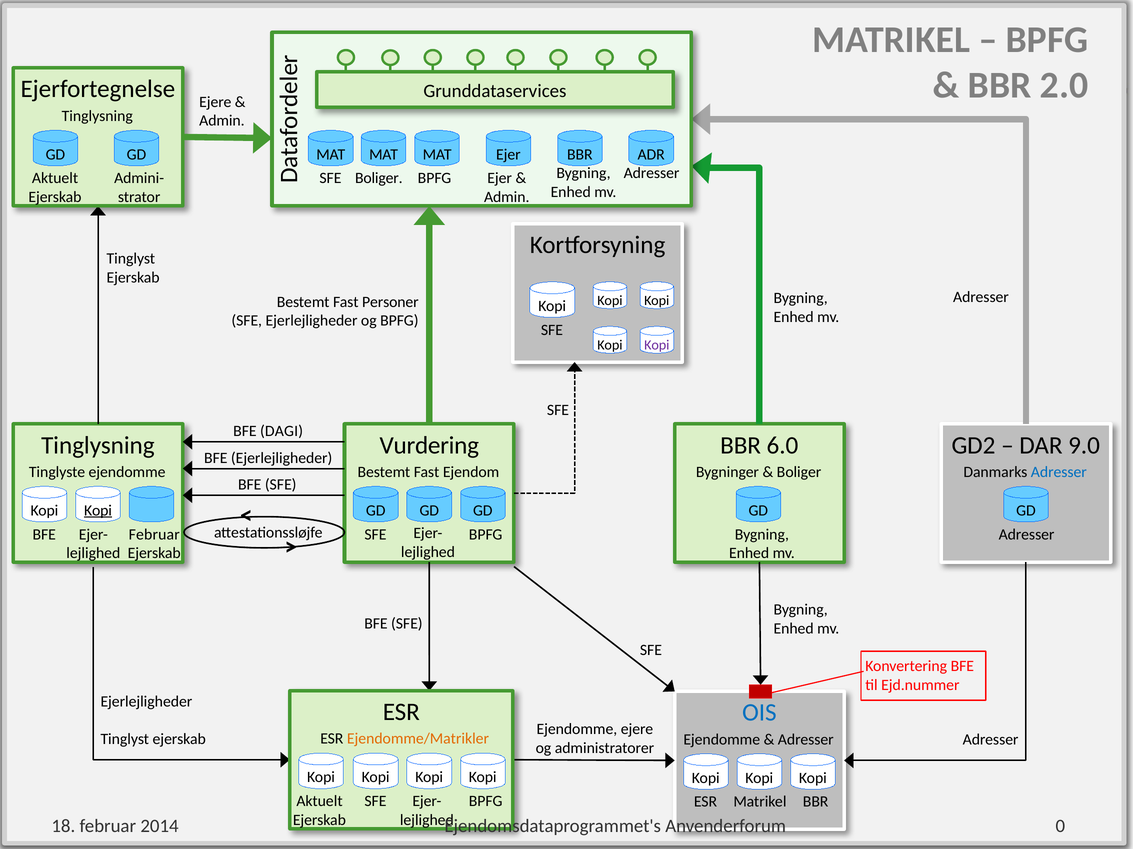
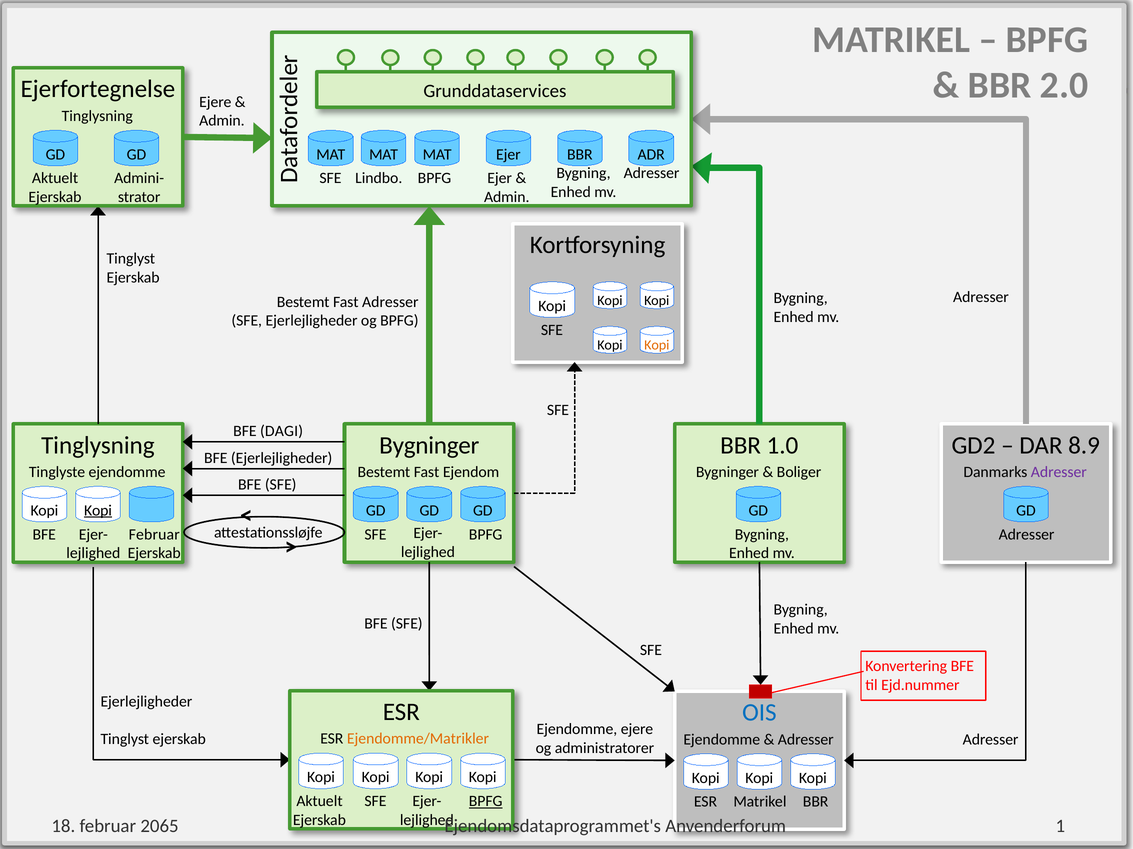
Boliger at (379, 178): Boliger -> Lindbo
Fast Personer: Personer -> Adresser
Kopi at (657, 346) colour: purple -> orange
Vurdering at (429, 446): Vurdering -> Bygninger
6.0: 6.0 -> 1.0
9.0: 9.0 -> 8.9
Adresser at (1059, 472) colour: blue -> purple
BPFG at (486, 802) underline: none -> present
2014: 2014 -> 2065
0: 0 -> 1
